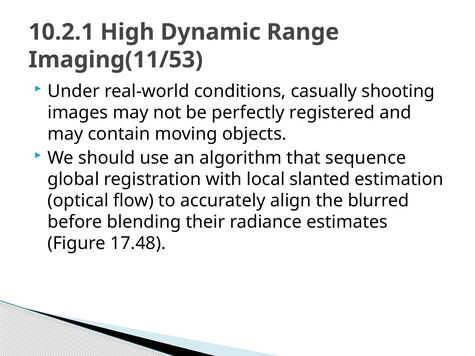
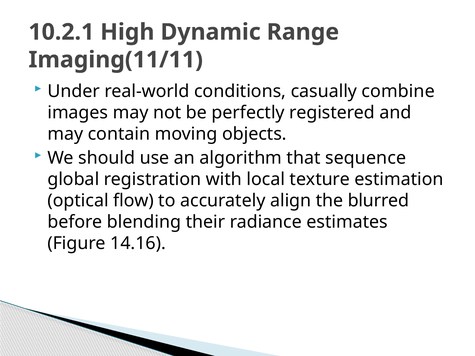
Imaging(11/53: Imaging(11/53 -> Imaging(11/11
shooting: shooting -> combine
slanted: slanted -> texture
17.48: 17.48 -> 14.16
